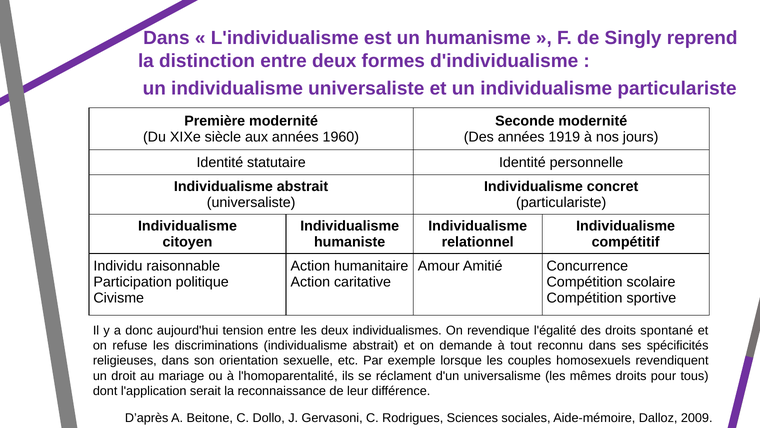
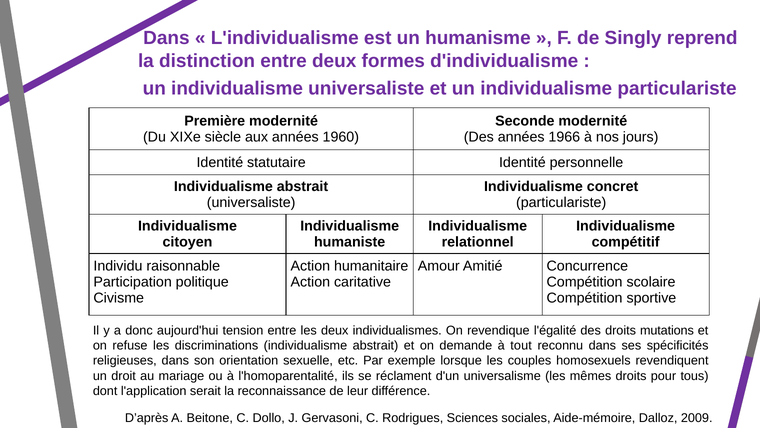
1919: 1919 -> 1966
spontané: spontané -> mutations
